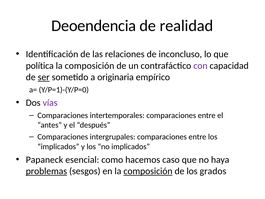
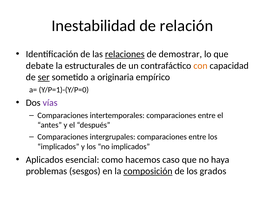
Deoendencia: Deoendencia -> Inestabilidad
realidad: realidad -> relación
relaciones underline: none -> present
inconcluso: inconcluso -> demostrar
política: política -> debate
composición at (90, 66): composición -> estructurales
con colour: purple -> orange
Papaneck: Papaneck -> Aplicados
problemas underline: present -> none
